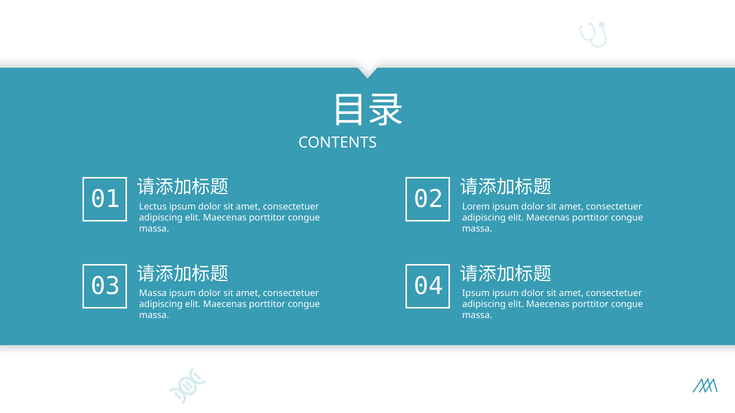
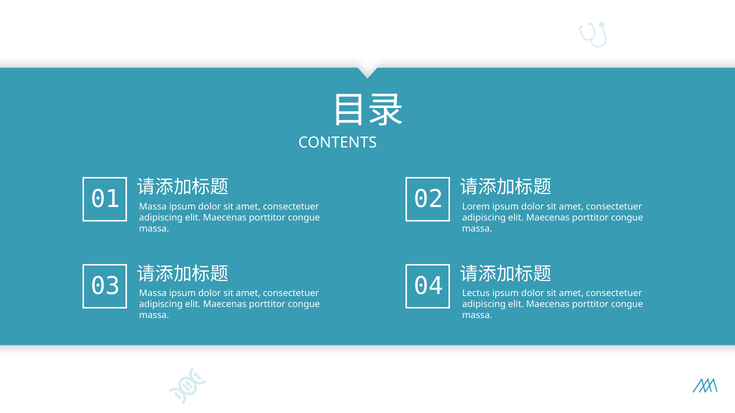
Lectus at (153, 207): Lectus -> Massa
Ipsum at (476, 294): Ipsum -> Lectus
